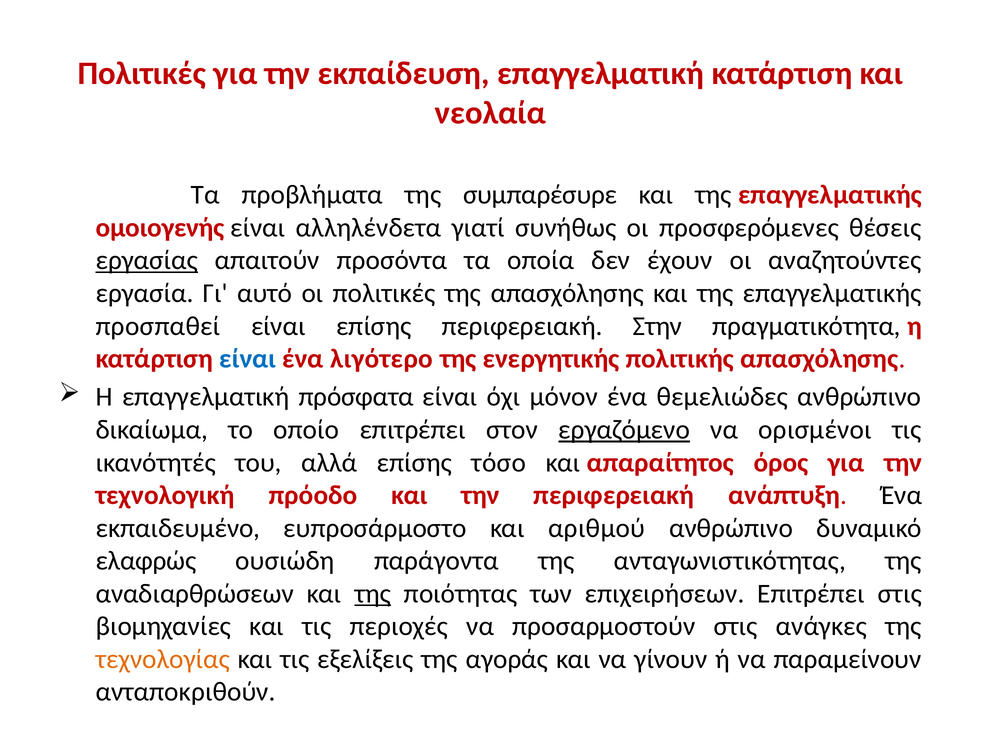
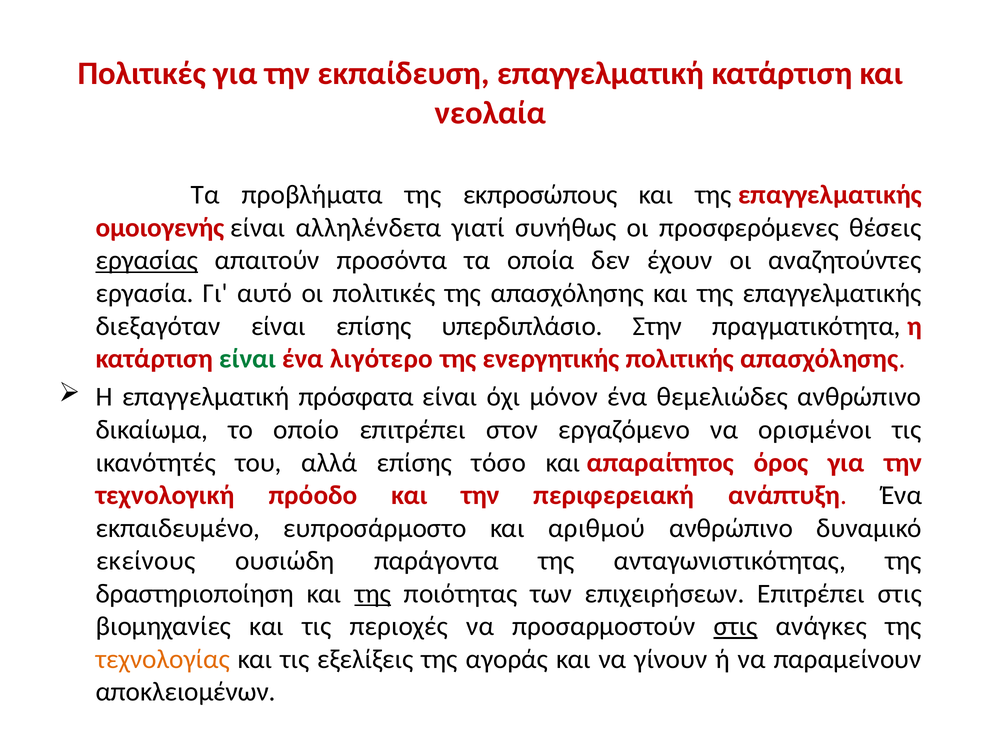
συμπαρέσυρε: συμπαρέσυρε -> εκπροσώπους
προσπαθεί: προσπαθεί -> διεξαγόταν
επίσης περιφερειακή: περιφερειακή -> υπερδιπλάσιο
είναι at (248, 359) colour: blue -> green
εργαζόμενο underline: present -> none
ελαφρώς: ελαφρώς -> εκείνους
αναδιαρθρώσεων: αναδιαρθρώσεων -> δραστηριοποίηση
στις at (736, 626) underline: none -> present
ανταποκριθούν: ανταποκριθούν -> αποκλειομένων
